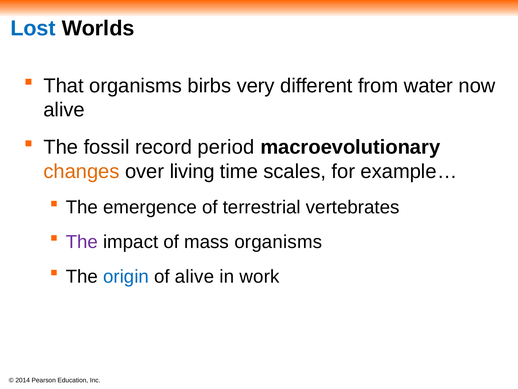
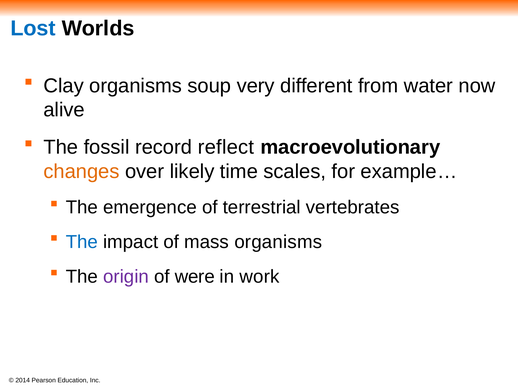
That: That -> Clay
birbs: birbs -> soup
period: period -> reflect
living: living -> likely
The at (82, 242) colour: purple -> blue
origin colour: blue -> purple
of alive: alive -> were
